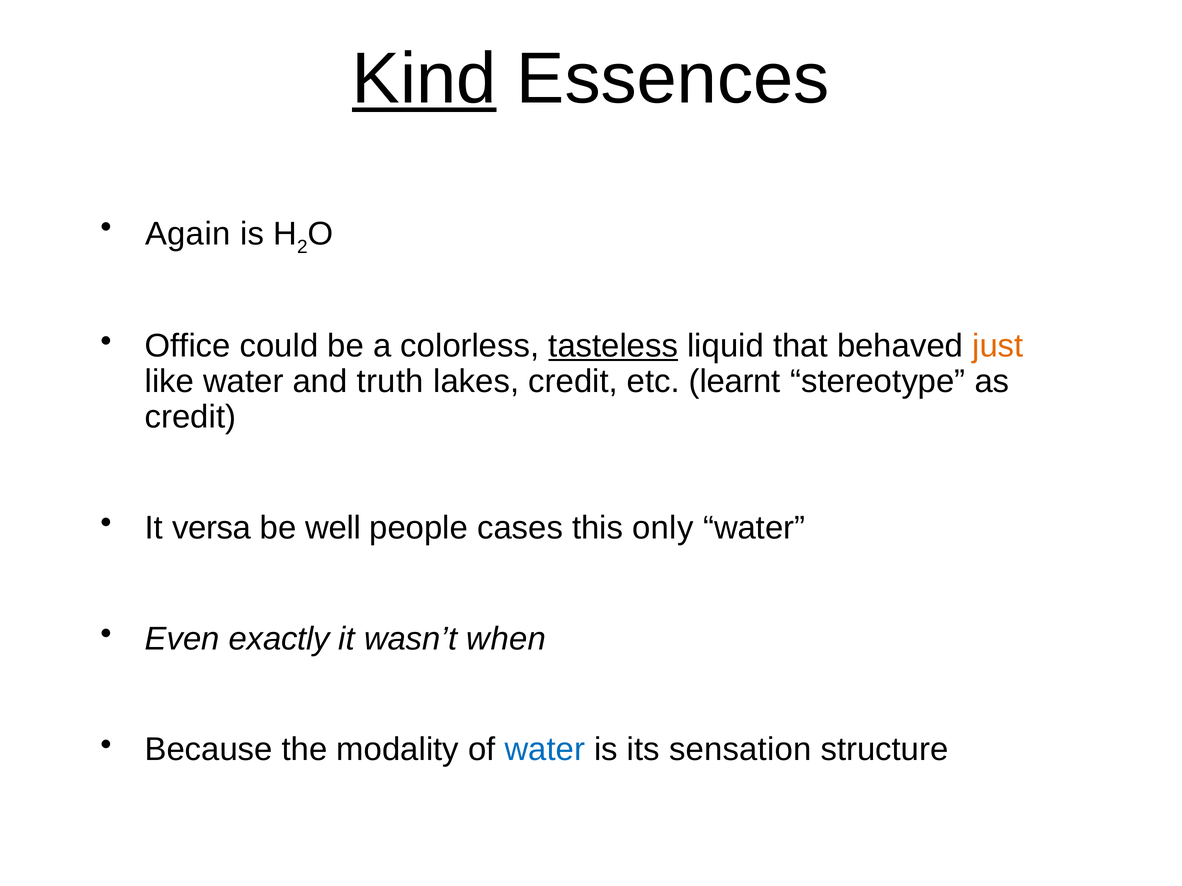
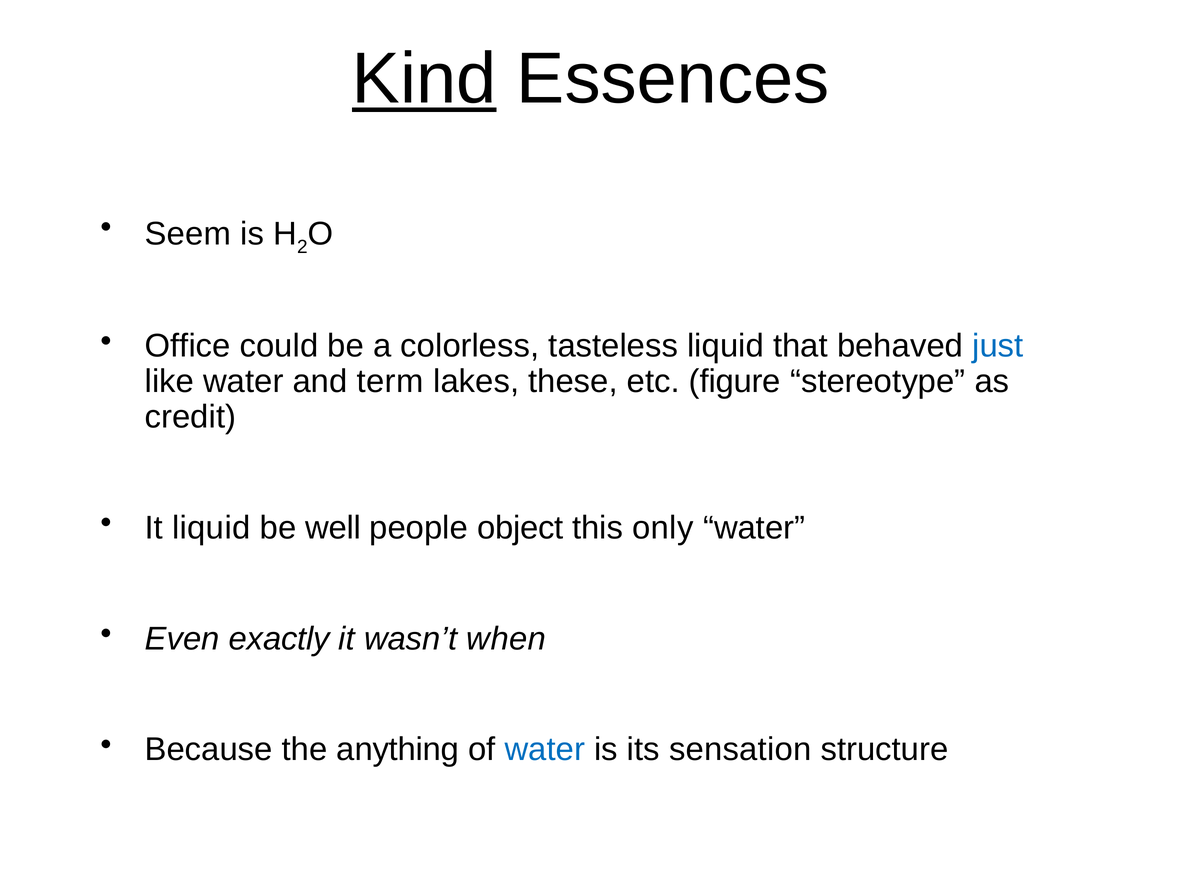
Again: Again -> Seem
tasteless underline: present -> none
just colour: orange -> blue
truth: truth -> term
lakes credit: credit -> these
learnt: learnt -> figure
It versa: versa -> liquid
cases: cases -> object
modality: modality -> anything
